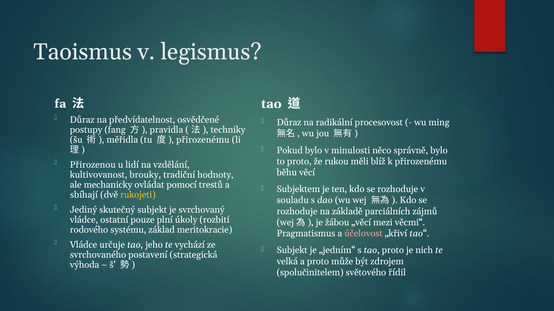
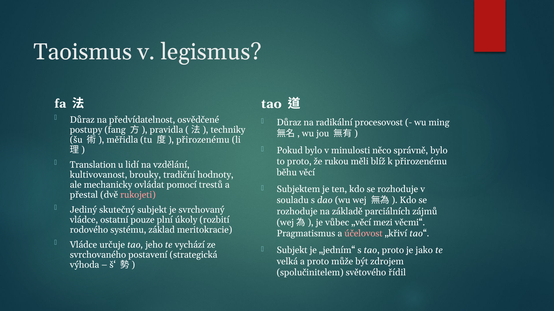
Přirozenou: Přirozenou -> Translation
sbíhají: sbíhají -> přestal
rukojeti colour: yellow -> pink
žábou: žábou -> vůbec
nich: nich -> jako
